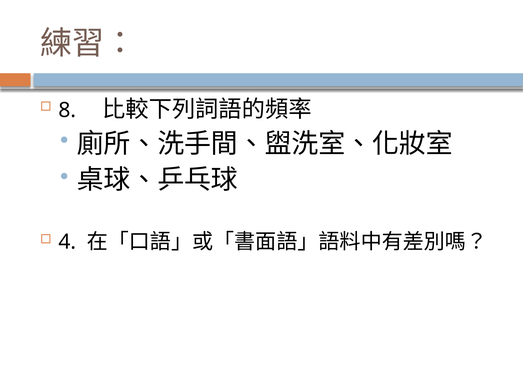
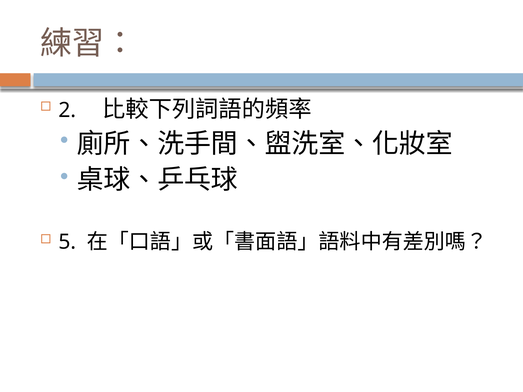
8: 8 -> 2
4: 4 -> 5
